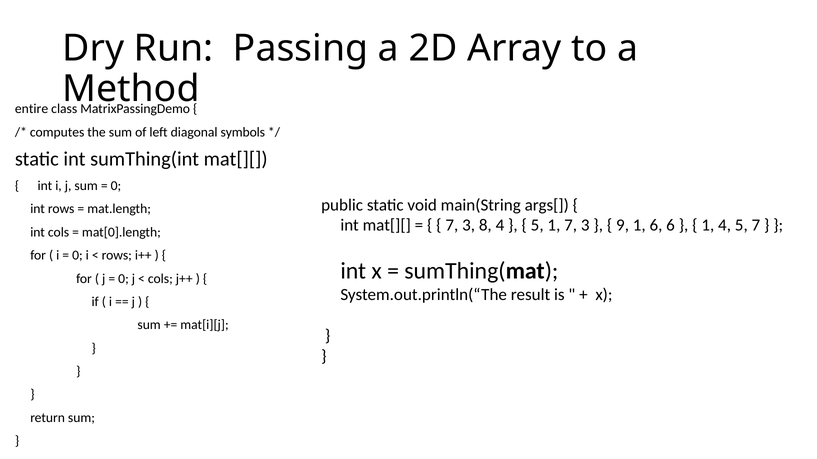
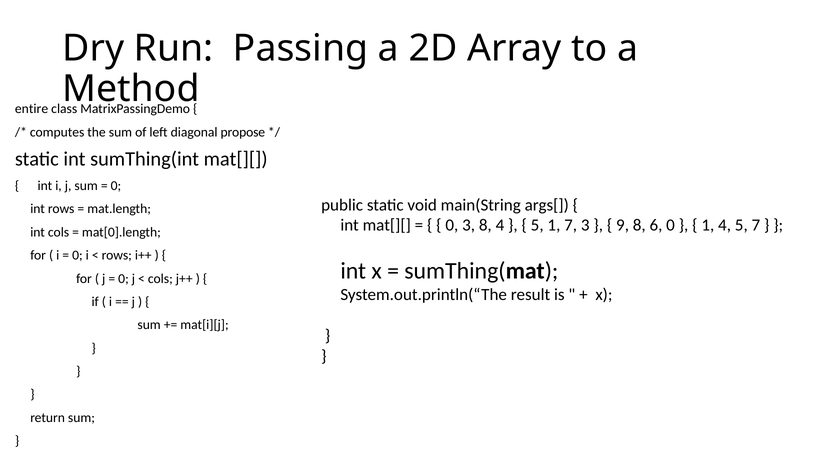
symbols: symbols -> propose
7 at (452, 226): 7 -> 0
9 1: 1 -> 8
6 6: 6 -> 0
